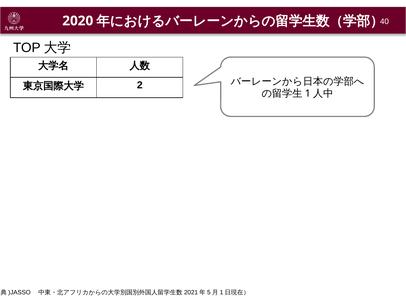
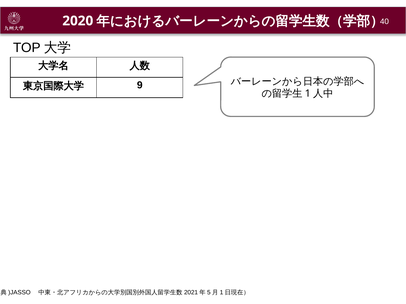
2: 2 -> 9
